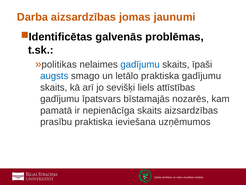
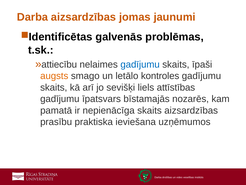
politikas: politikas -> attiecību
augsts colour: blue -> orange
letālo praktiska: praktiska -> kontroles
